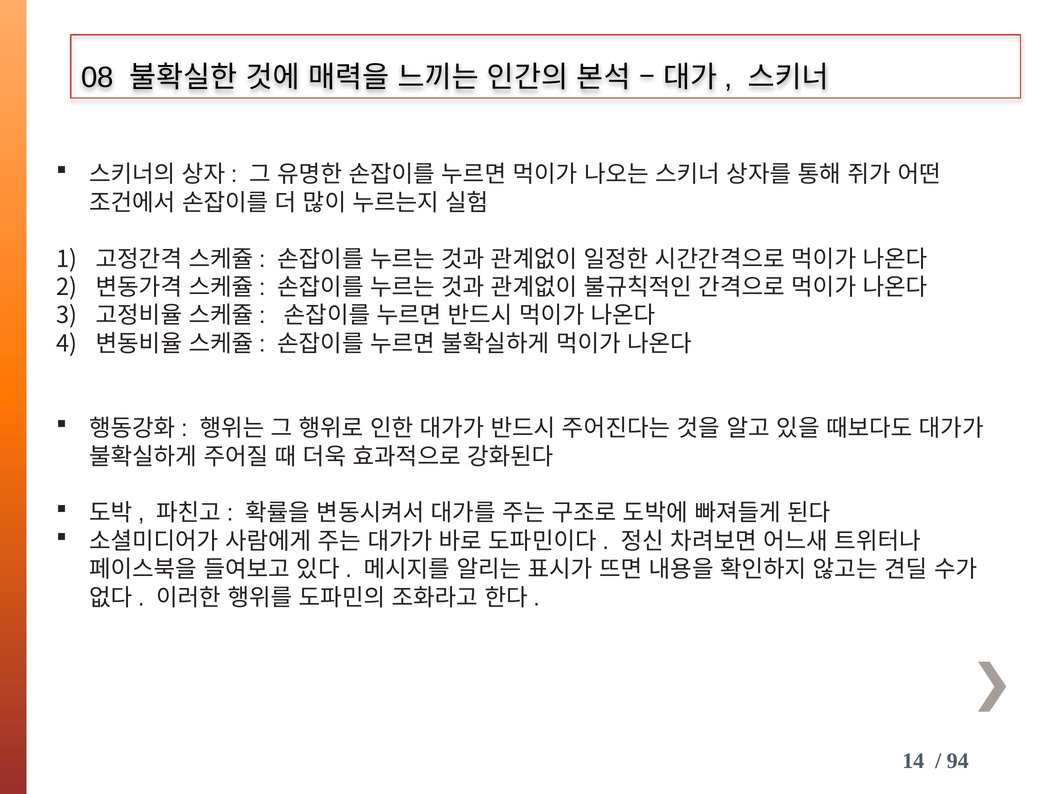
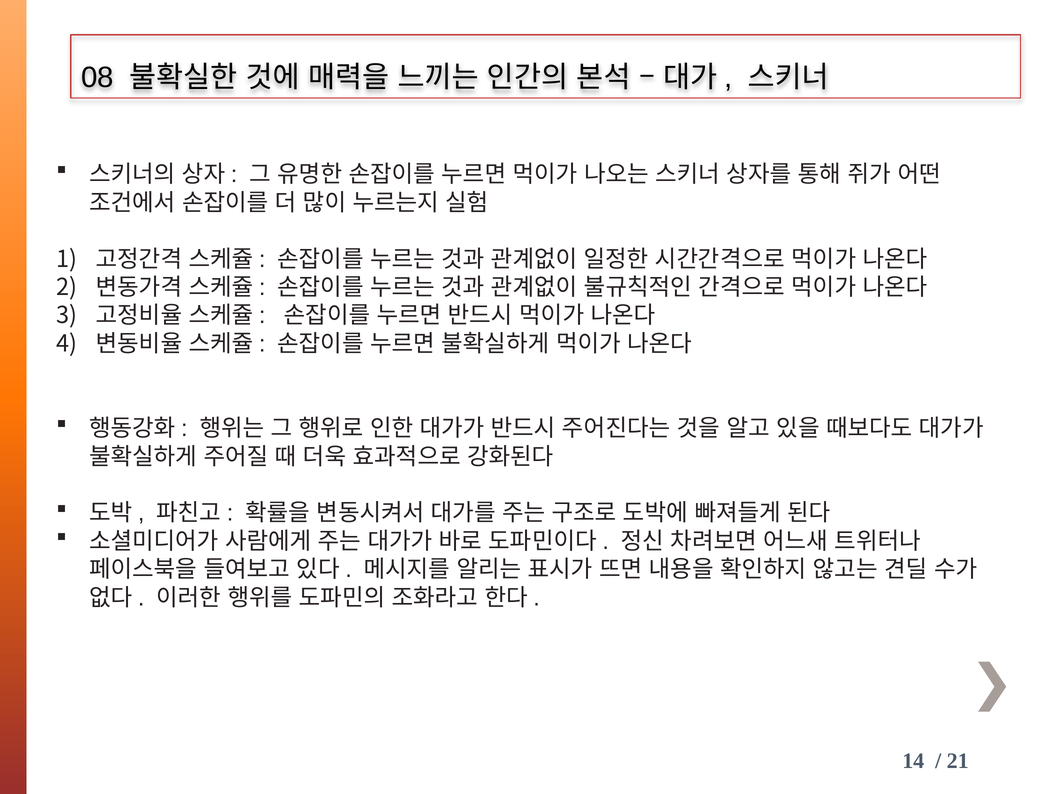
94: 94 -> 21
